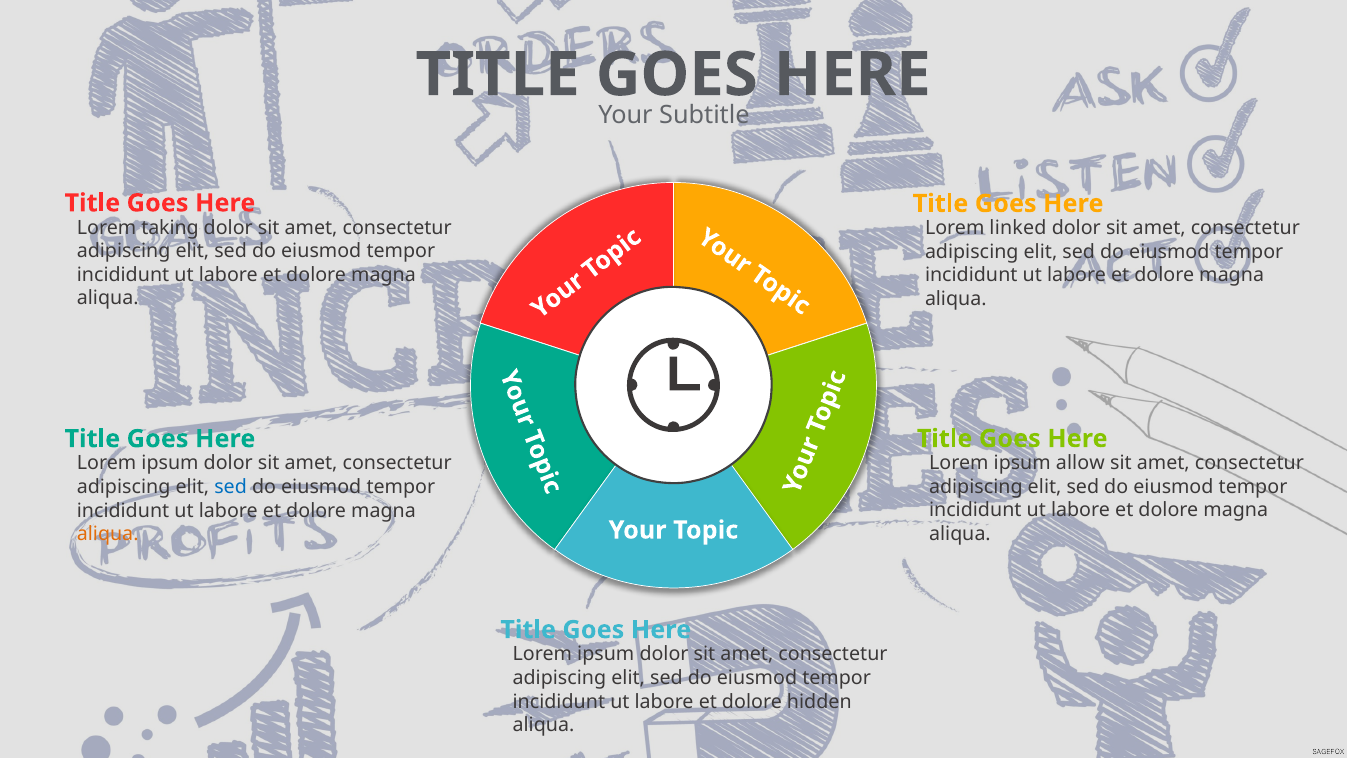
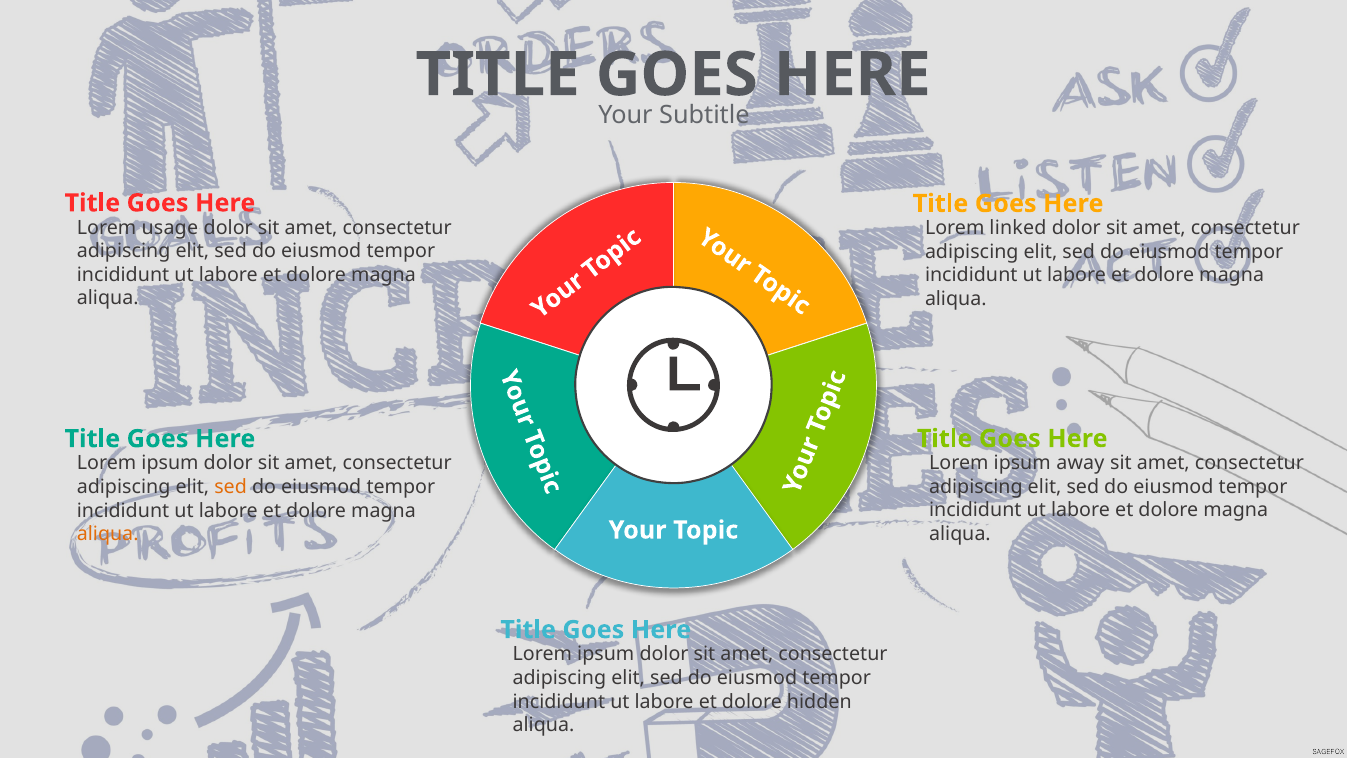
taking: taking -> usage
allow: allow -> away
sed at (231, 487) colour: blue -> orange
